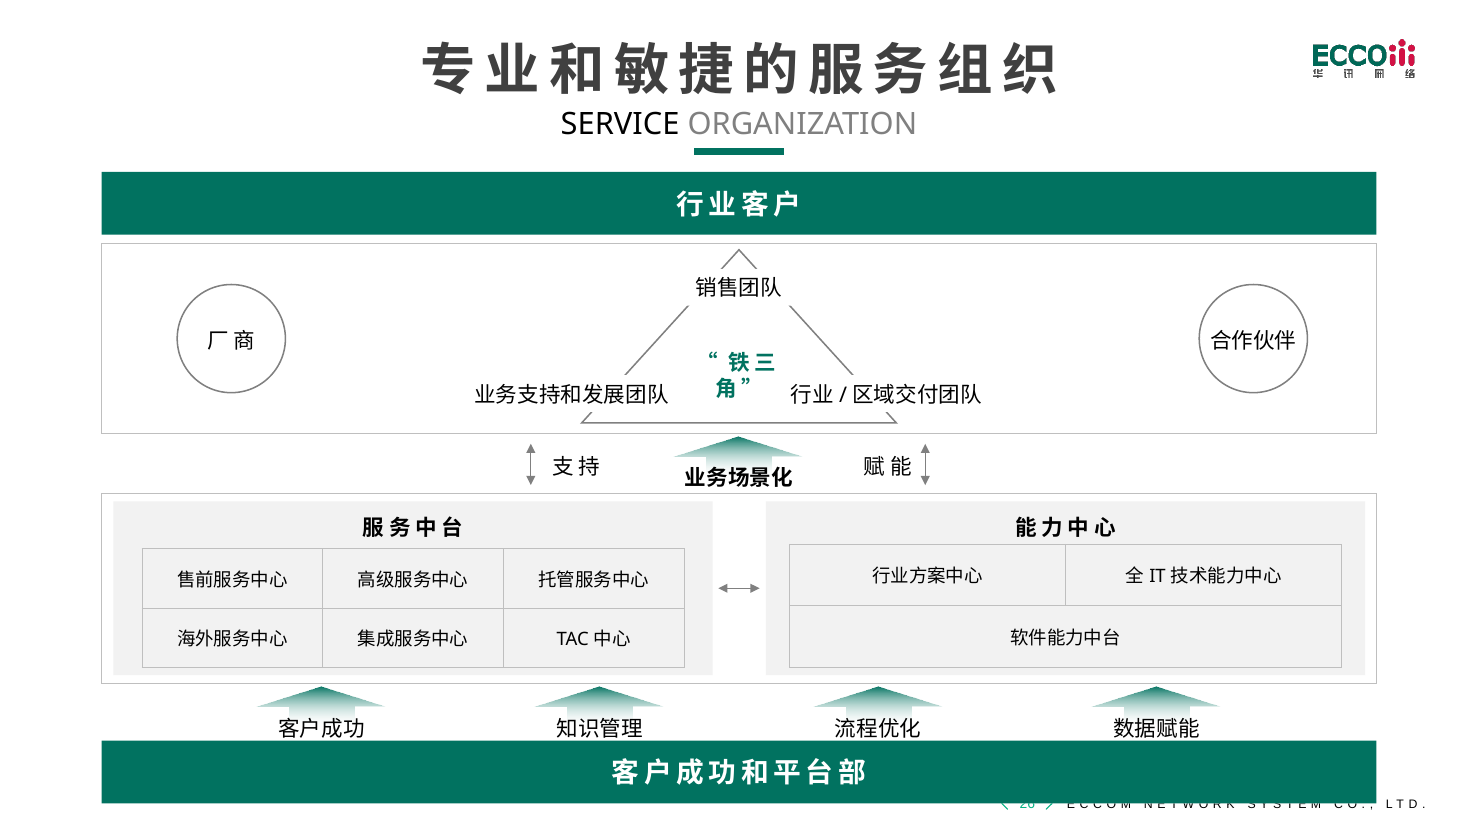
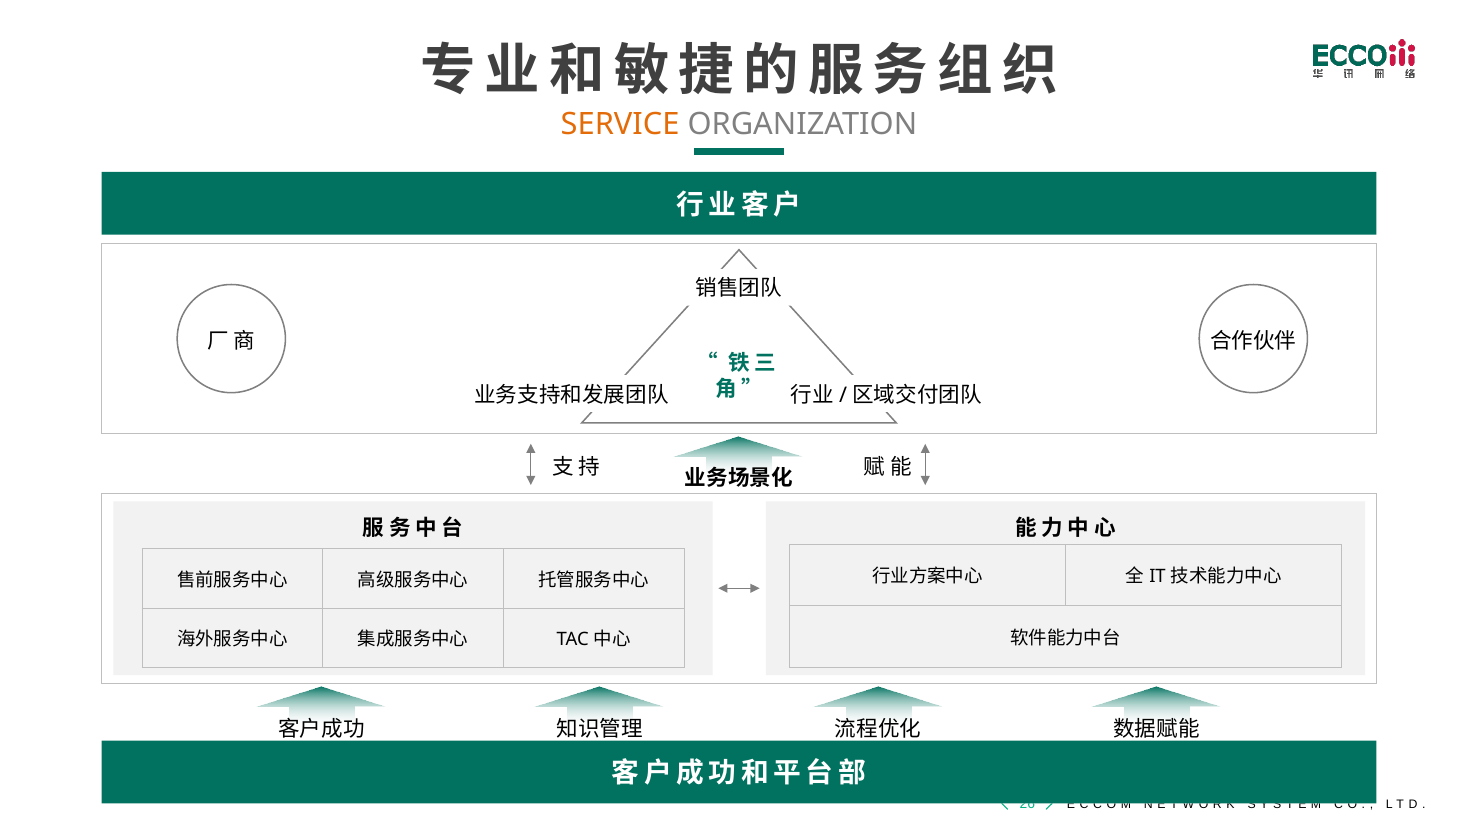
SERVICE colour: black -> orange
